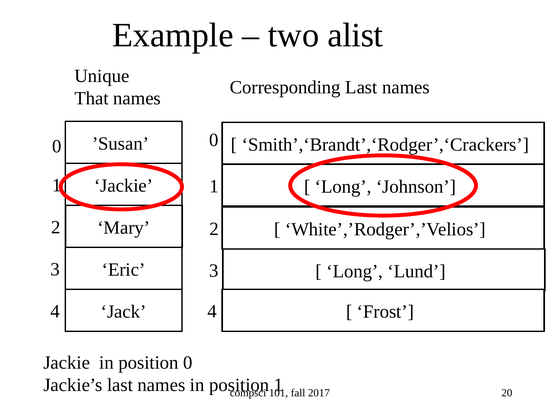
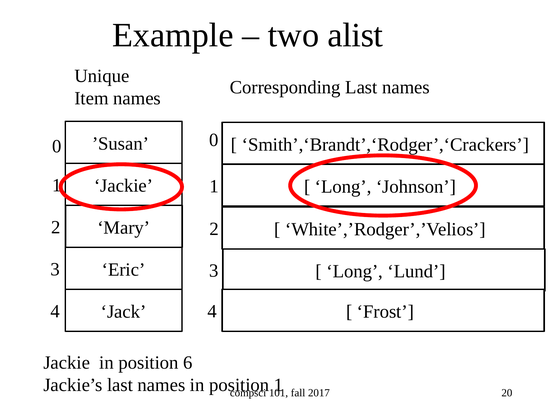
That: That -> Item
position 0: 0 -> 6
